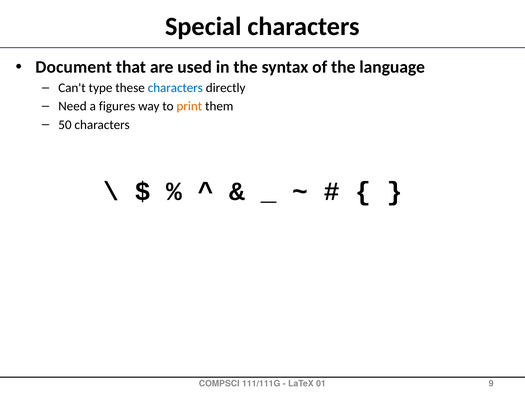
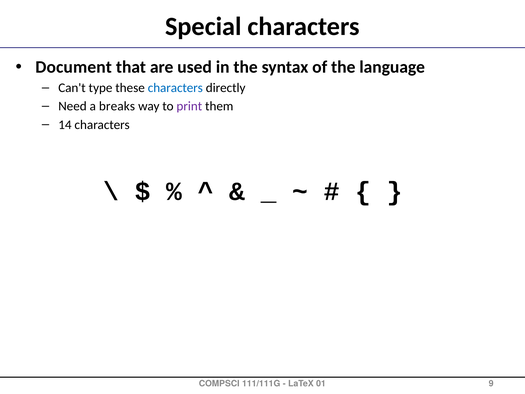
figures: figures -> breaks
print colour: orange -> purple
50: 50 -> 14
